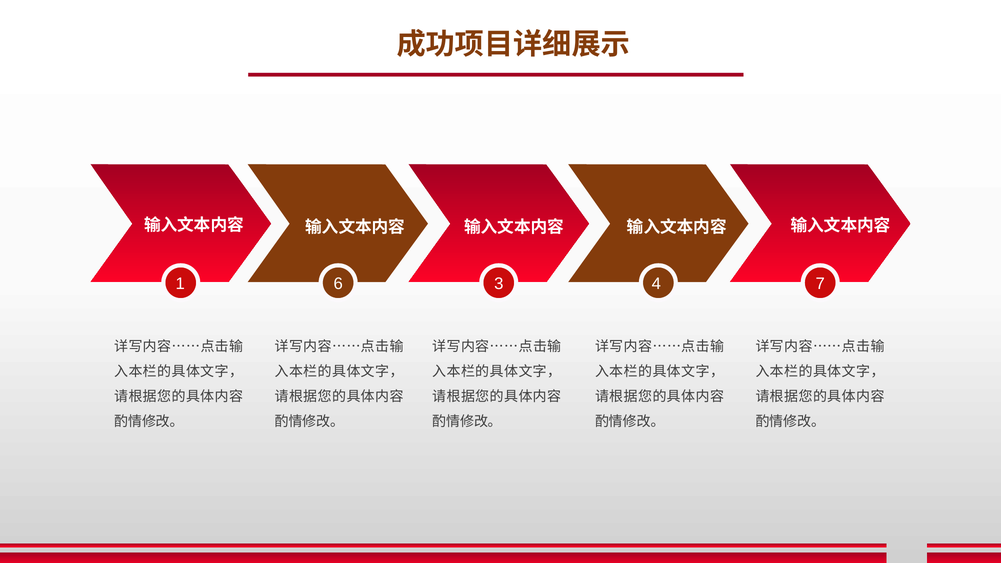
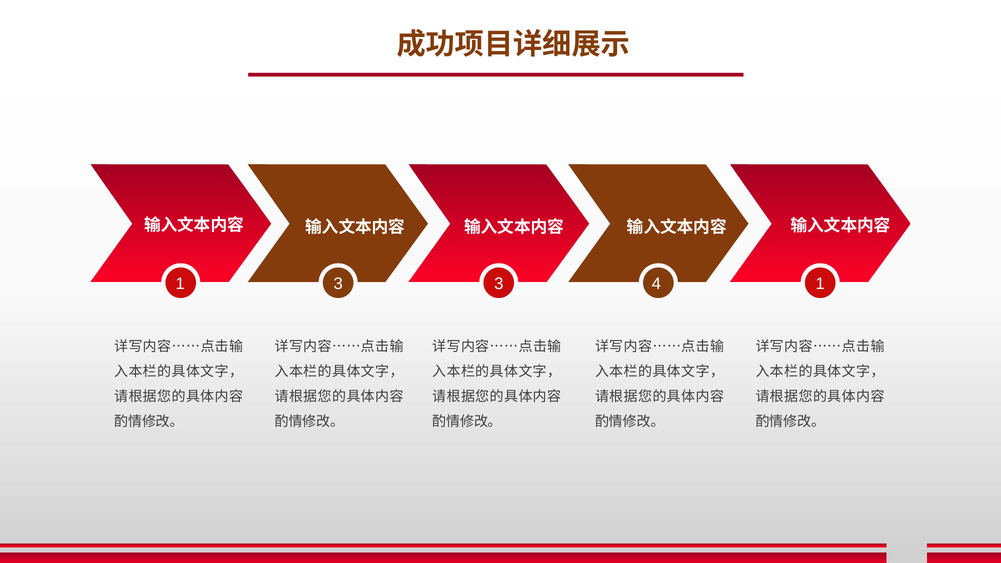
1 6: 6 -> 3
4 7: 7 -> 1
